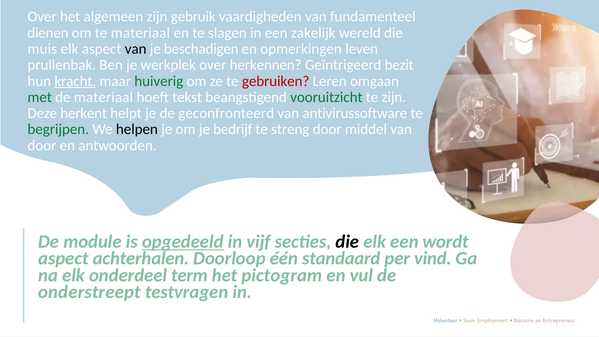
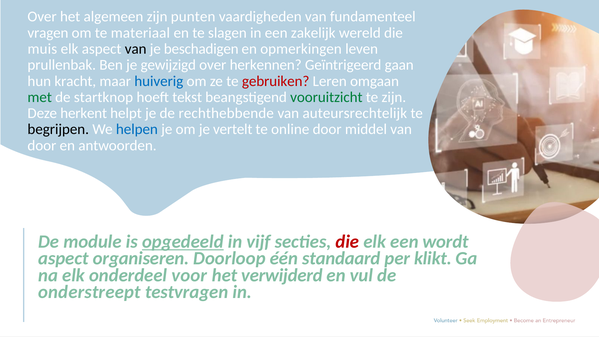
gebruik: gebruik -> punten
dienen: dienen -> vragen
werkplek: werkplek -> gewijzigd
bezit: bezit -> gaan
kracht underline: present -> none
huiverig colour: green -> blue
de materiaal: materiaal -> startknop
geconfronteerd: geconfronteerd -> rechthebbende
antivirussoftware: antivirussoftware -> auteursrechtelijk
begrijpen colour: green -> black
helpen colour: black -> blue
bedrijf: bedrijf -> vertelt
streng: streng -> online
die at (347, 242) colour: black -> red
achterhalen: achterhalen -> organiseren
vind: vind -> klikt
term: term -> voor
pictogram: pictogram -> verwijderd
